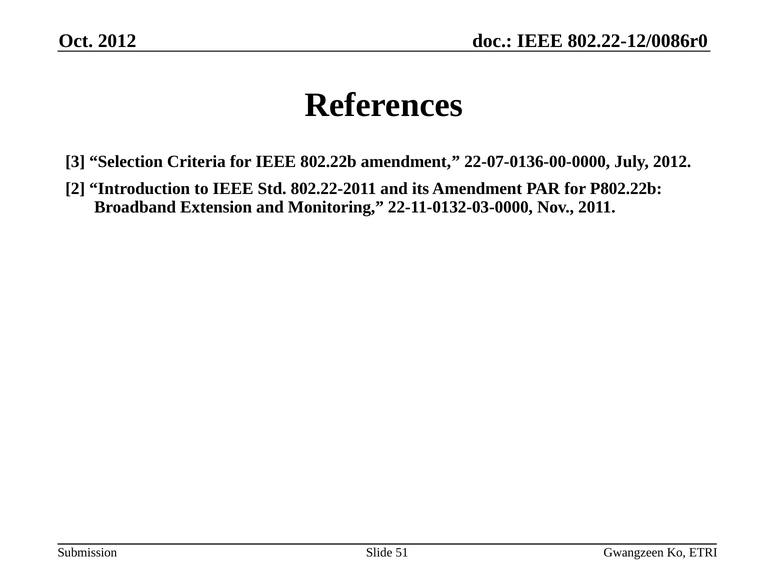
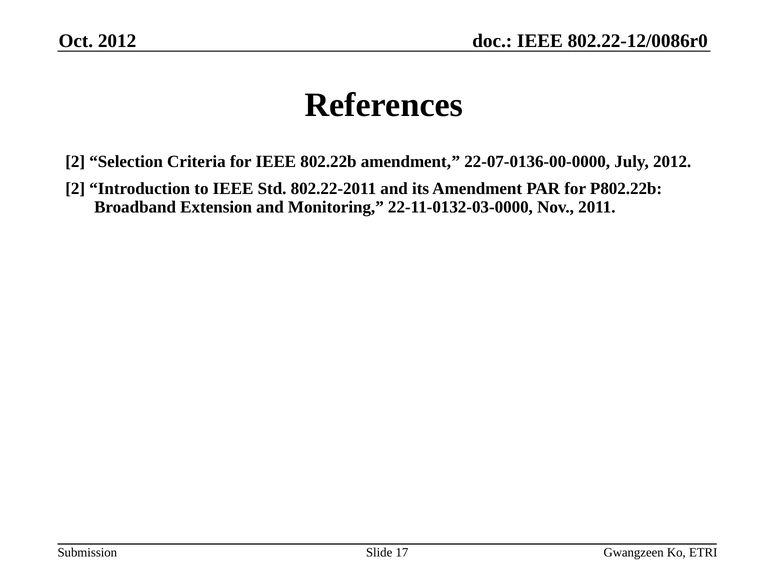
3 at (75, 162): 3 -> 2
51: 51 -> 17
